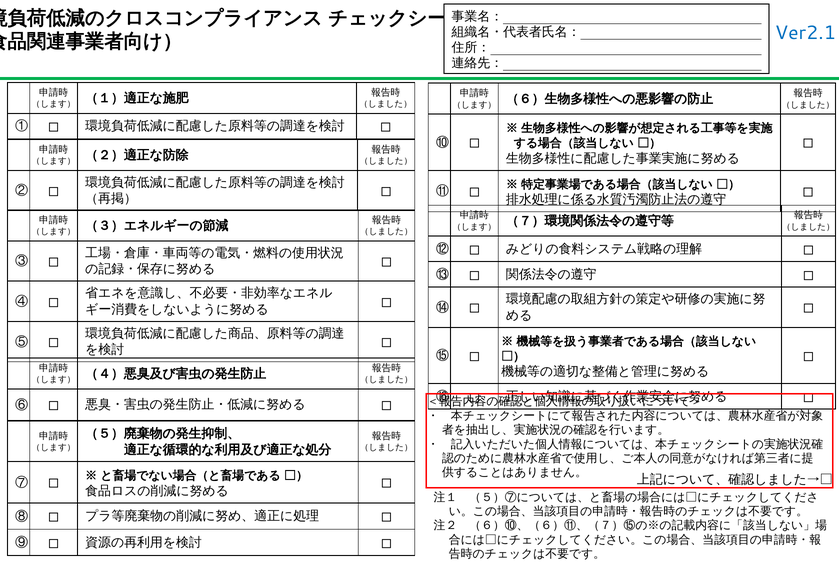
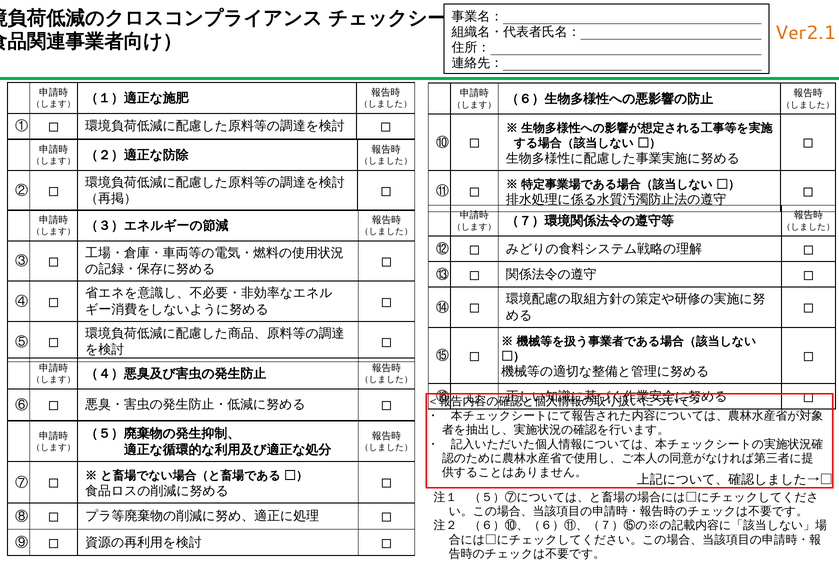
Ver2.1 colour: blue -> orange
